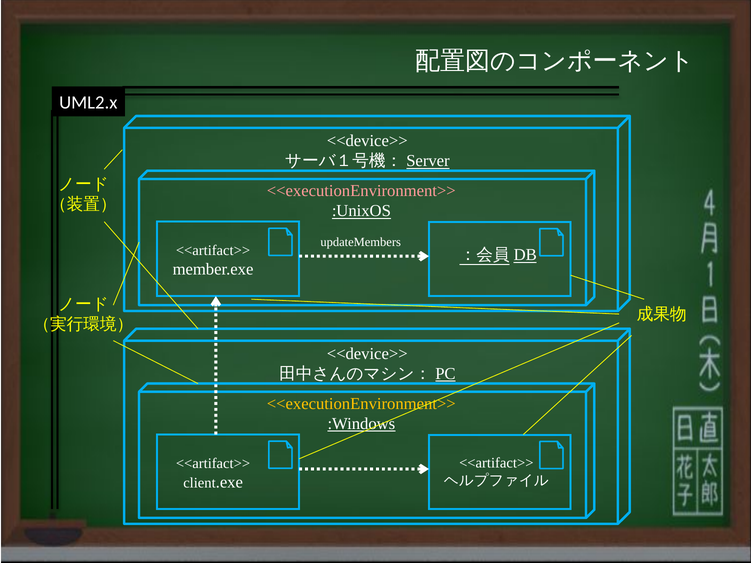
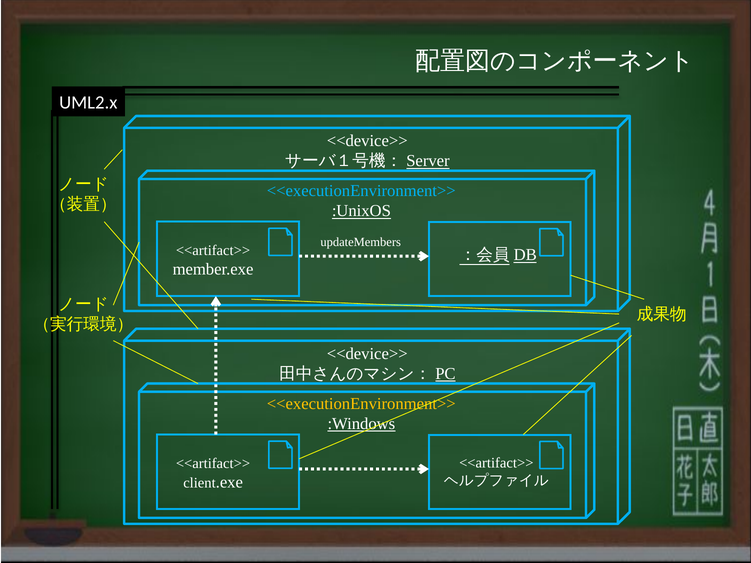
<<executionEnvironment>> at (361, 191) colour: pink -> light blue
